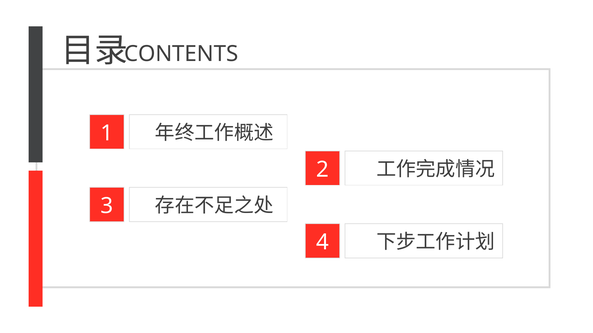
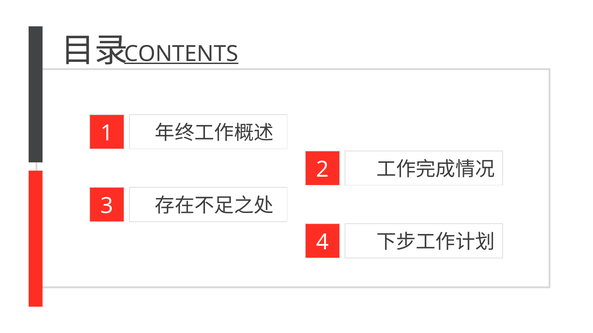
CONTENTS underline: none -> present
